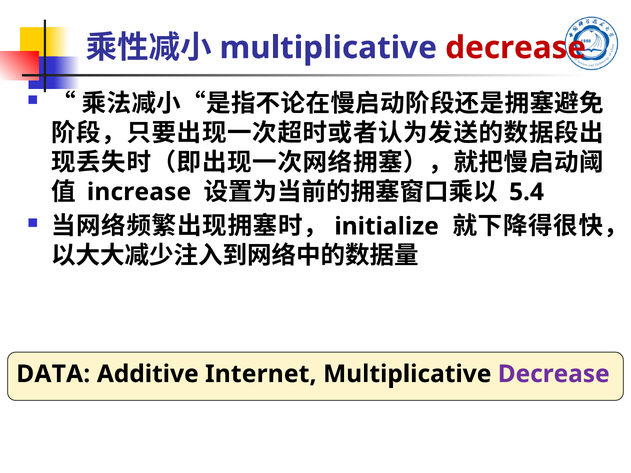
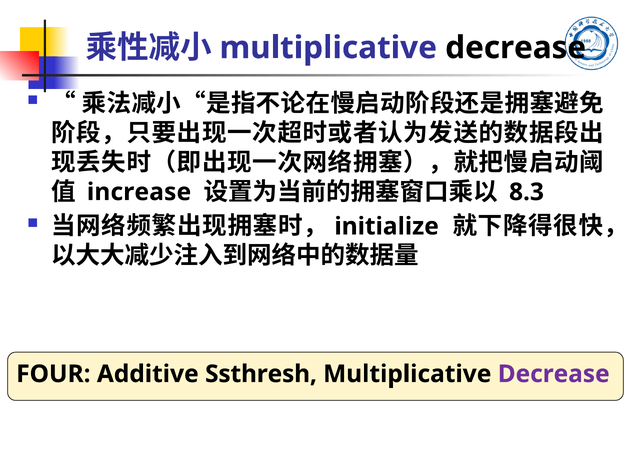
decrease at (516, 48) colour: red -> black
5.4: 5.4 -> 8.3
DATA: DATA -> FOUR
Internet: Internet -> Ssthresh
